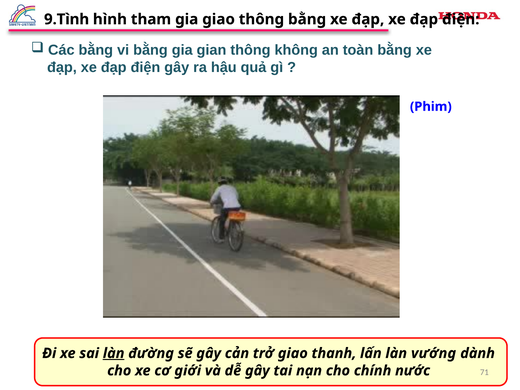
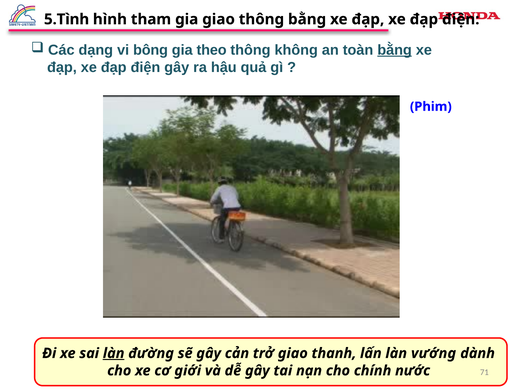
9.Tình: 9.Tình -> 5.Tình
Các bằng: bằng -> dạng
vi bằng: bằng -> bông
gian: gian -> theo
bằng at (395, 50) underline: none -> present
